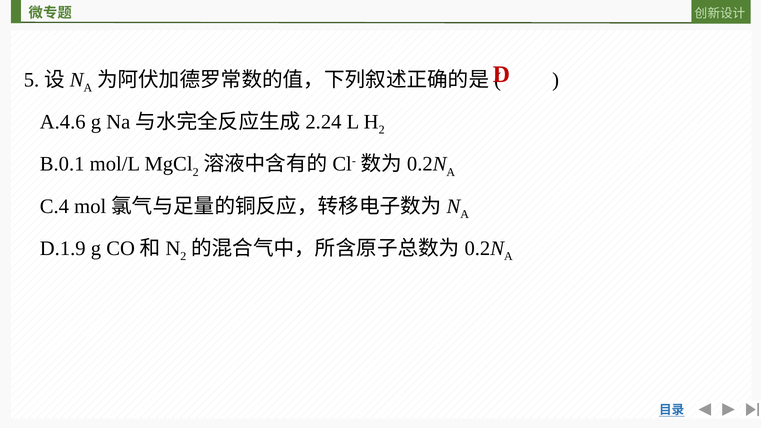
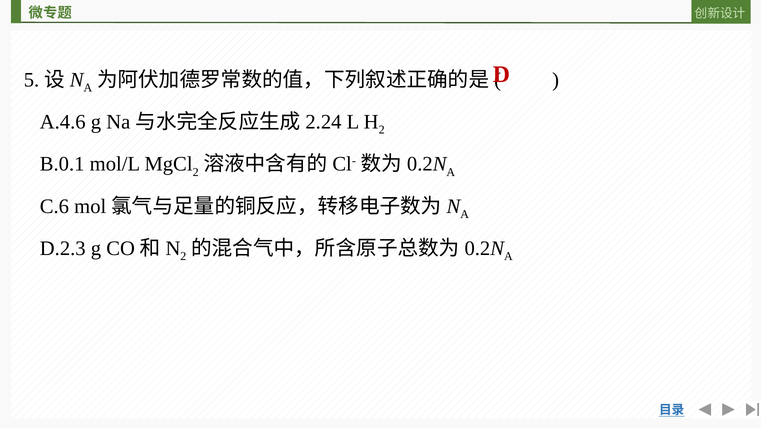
C.4: C.4 -> C.6
D.1.9: D.1.9 -> D.2.3
